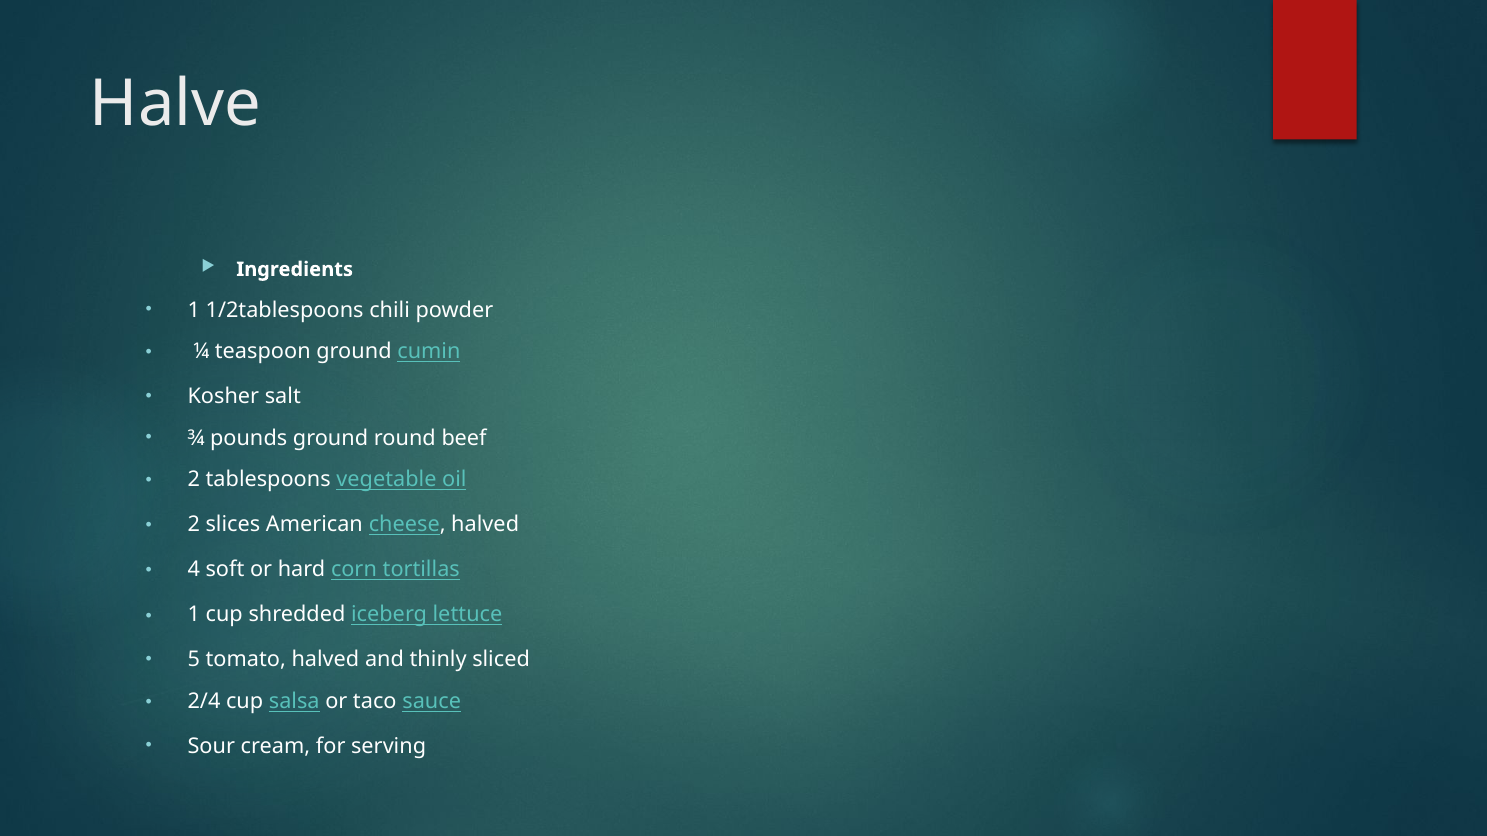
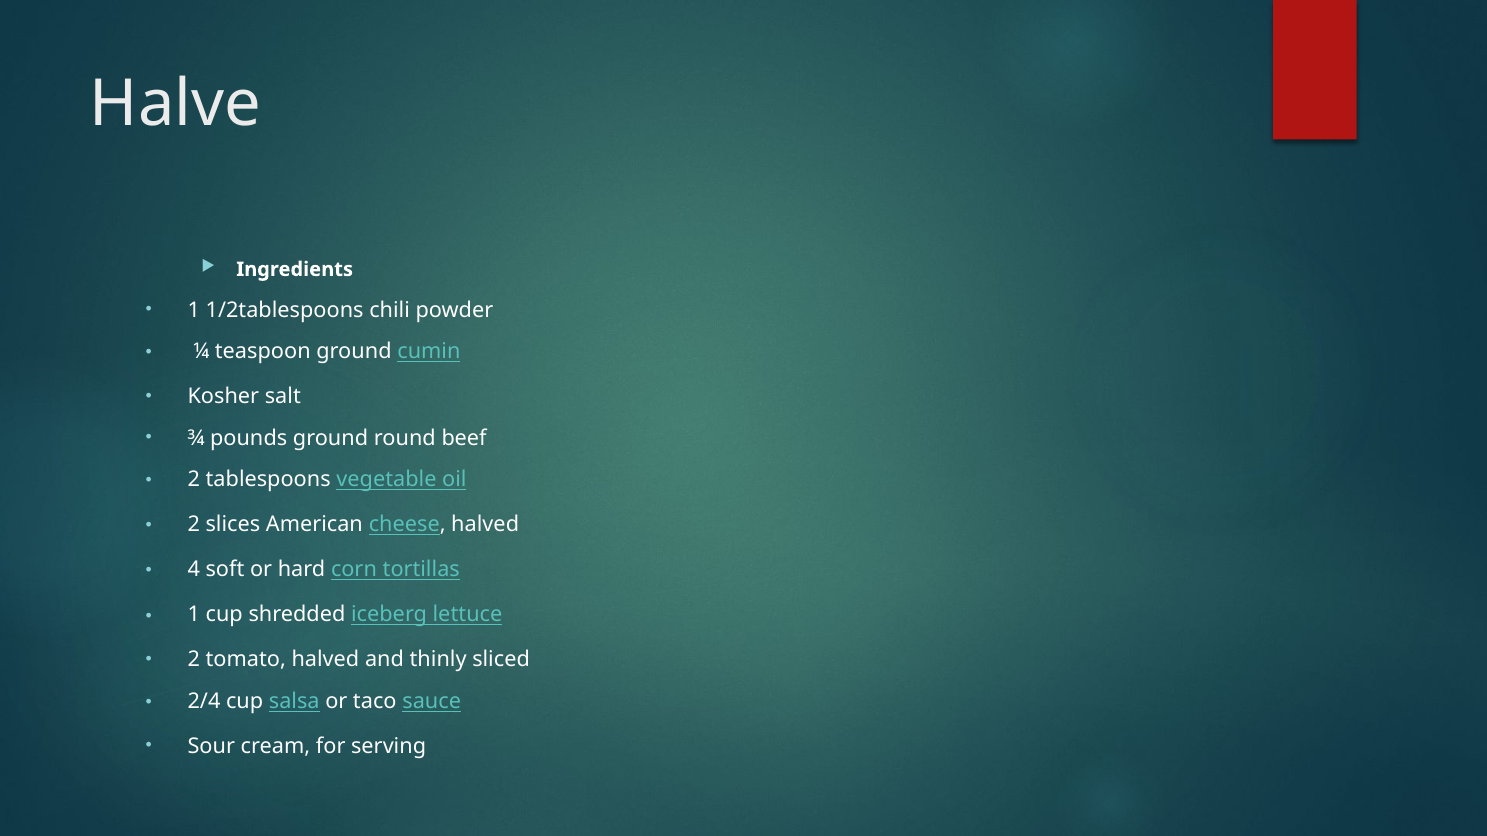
5 at (194, 660): 5 -> 2
